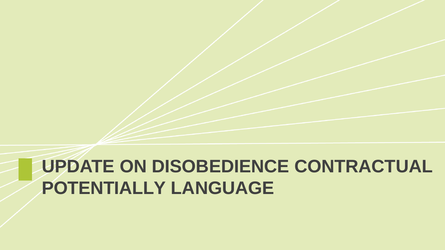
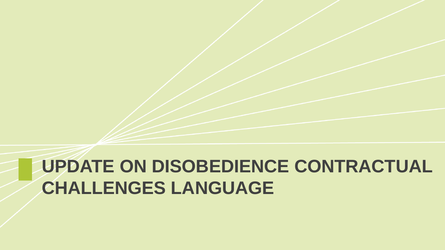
POTENTIALLY: POTENTIALLY -> CHALLENGES
